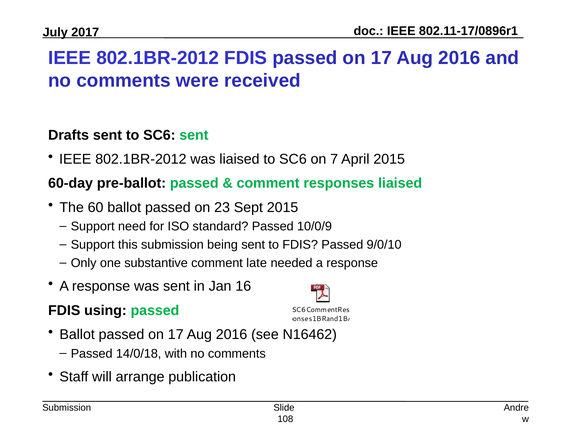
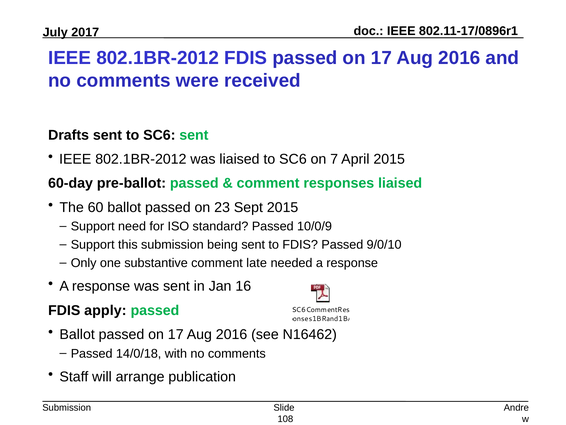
using: using -> apply
